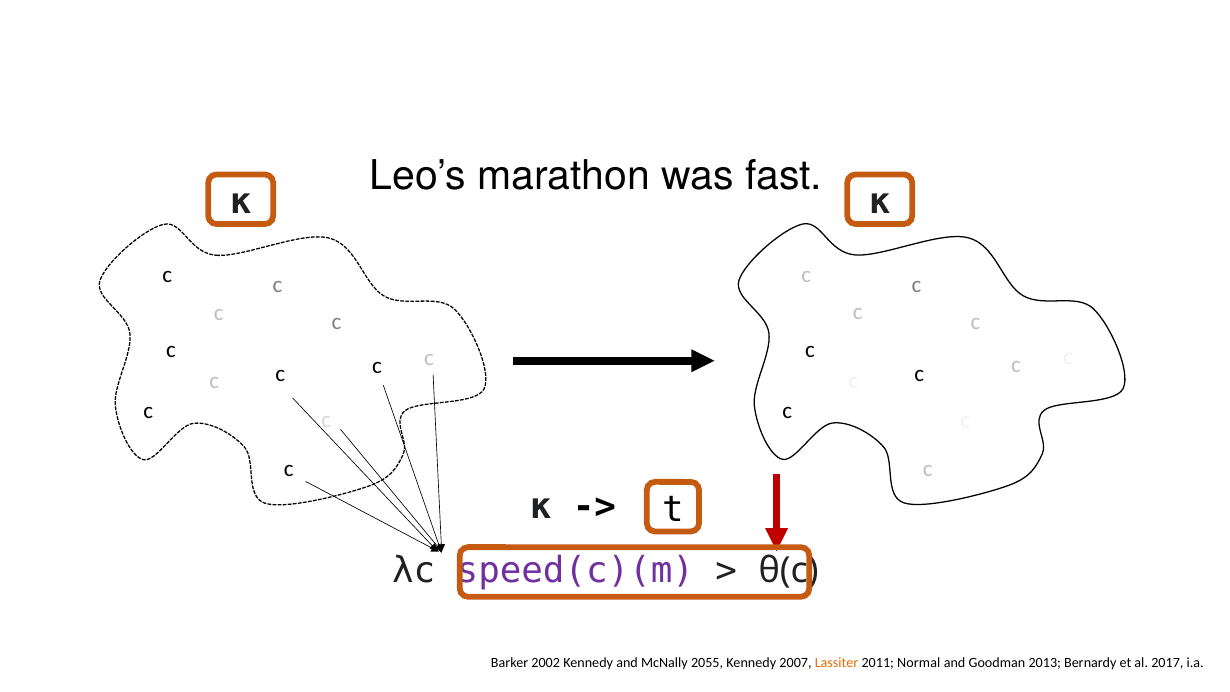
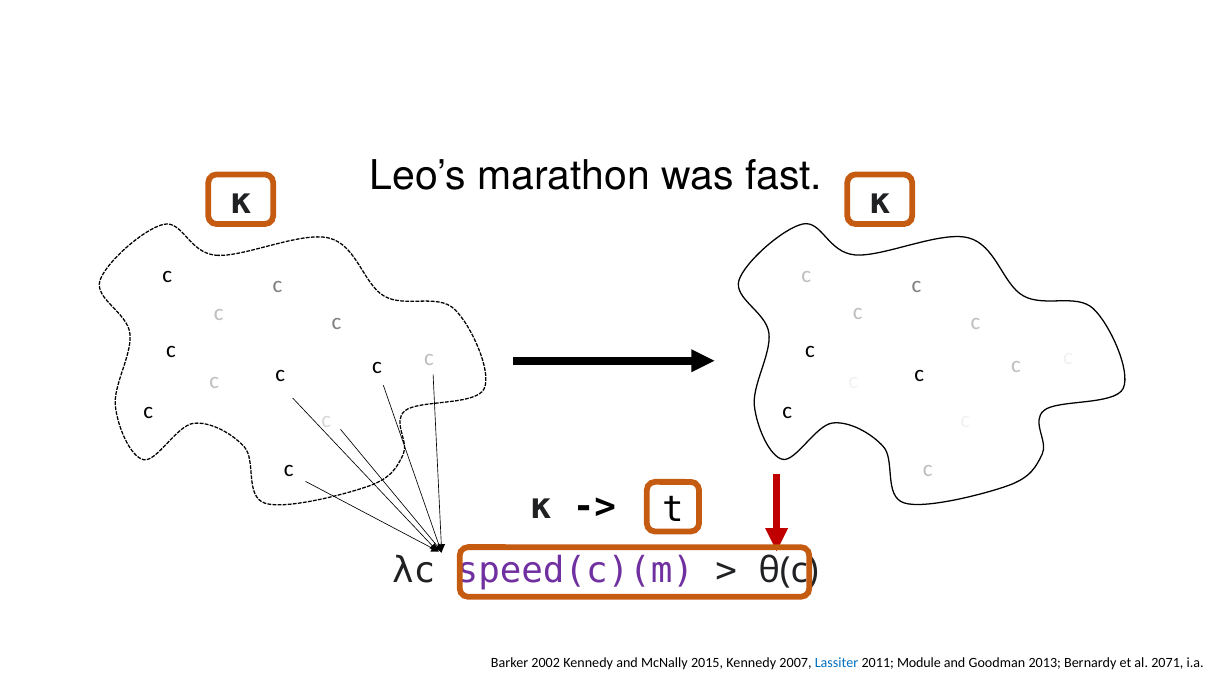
2055: 2055 -> 2015
Lassiter colour: orange -> blue
Normal: Normal -> Module
2017: 2017 -> 2071
